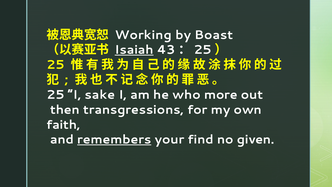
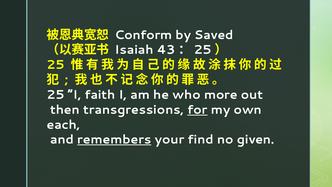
Working: Working -> Conform
Boast: Boast -> Saved
Isaiah underline: present -> none
sake: sake -> faith
for underline: none -> present
faith: faith -> each
